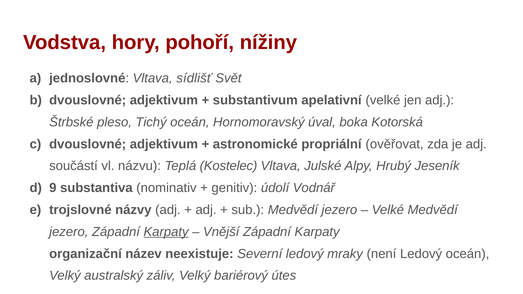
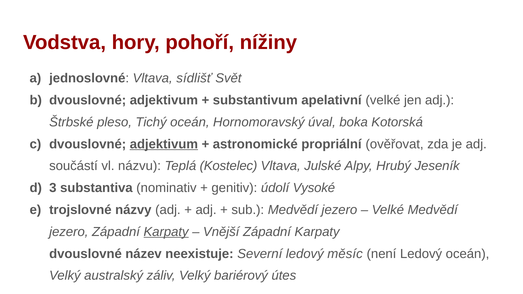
adjektivum at (164, 144) underline: none -> present
9: 9 -> 3
Vodnář: Vodnář -> Vysoké
organizační at (86, 254): organizační -> dvouslovné
mraky: mraky -> měsíc
